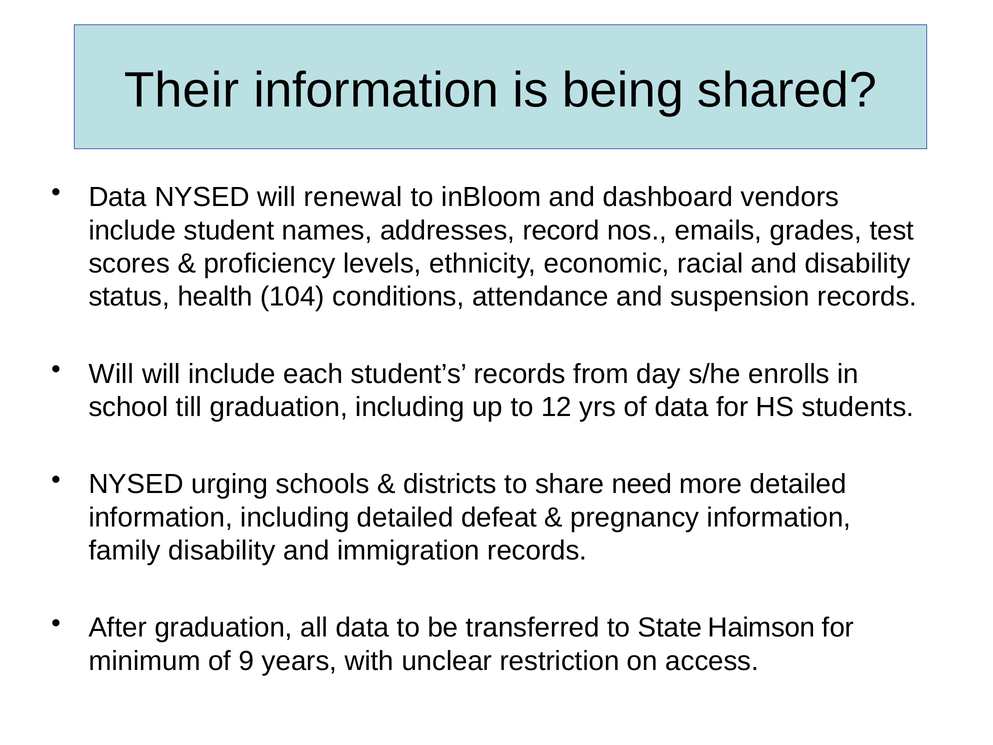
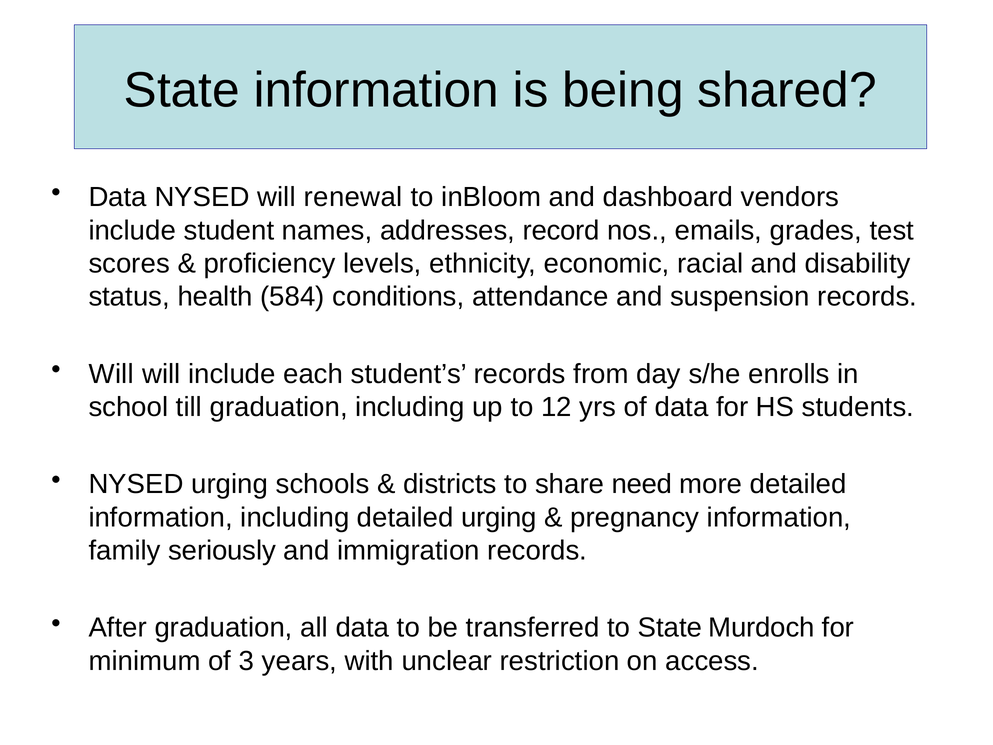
Their at (182, 90): Their -> State
104: 104 -> 584
detailed defeat: defeat -> urging
family disability: disability -> seriously
Haimson: Haimson -> Murdoch
9: 9 -> 3
